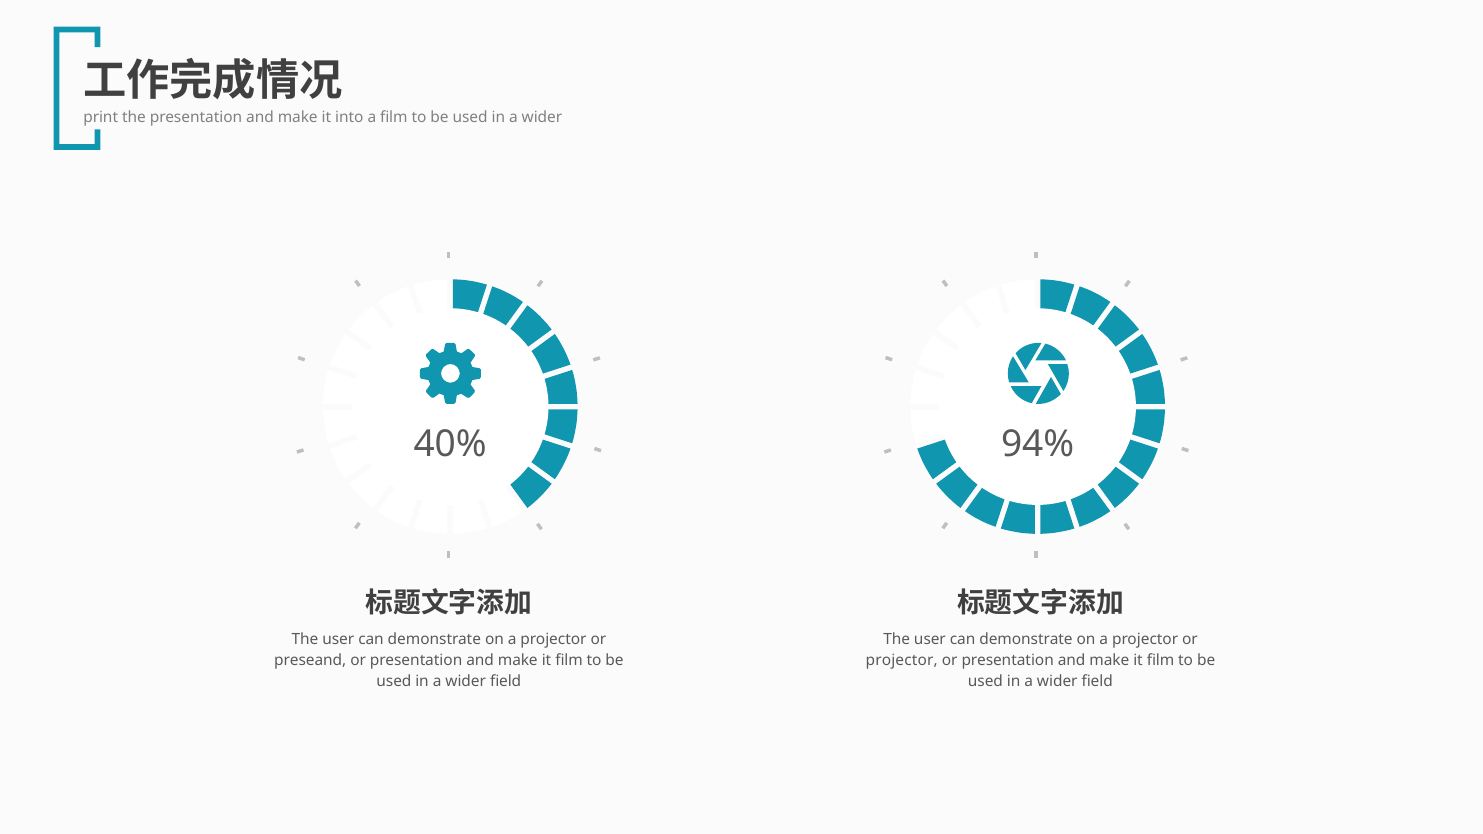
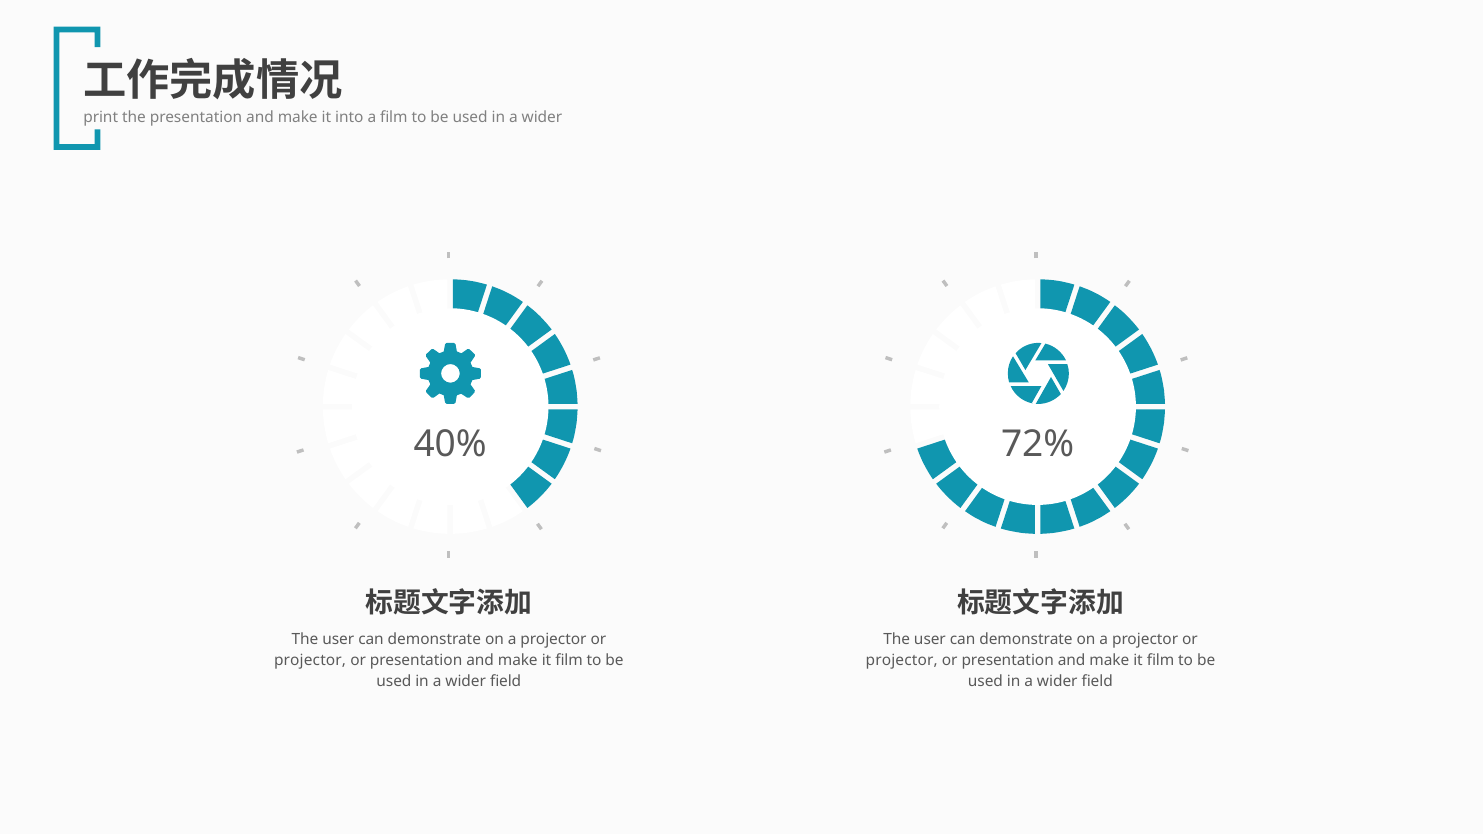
94%: 94% -> 72%
preseand at (310, 660): preseand -> projector
